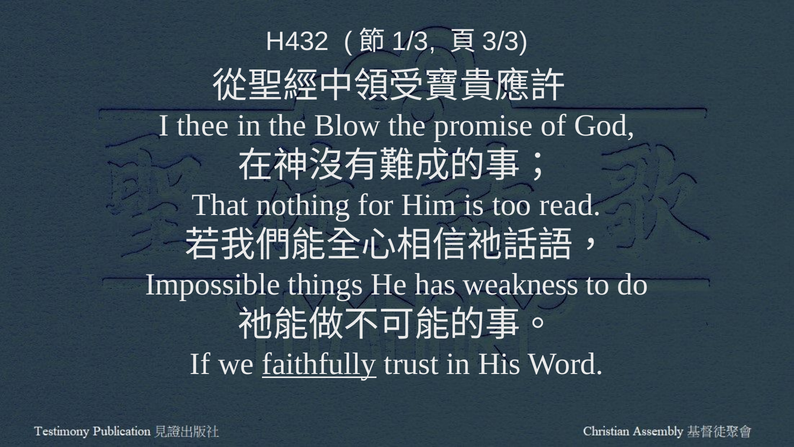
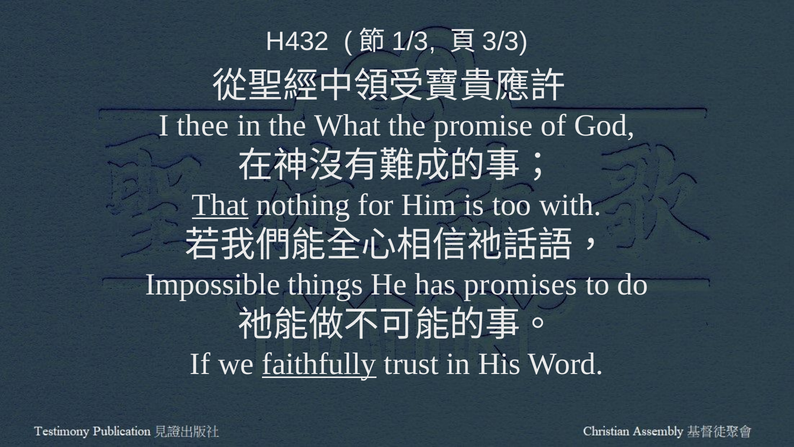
Blow: Blow -> What
That underline: none -> present
read: read -> with
weakness: weakness -> promises
